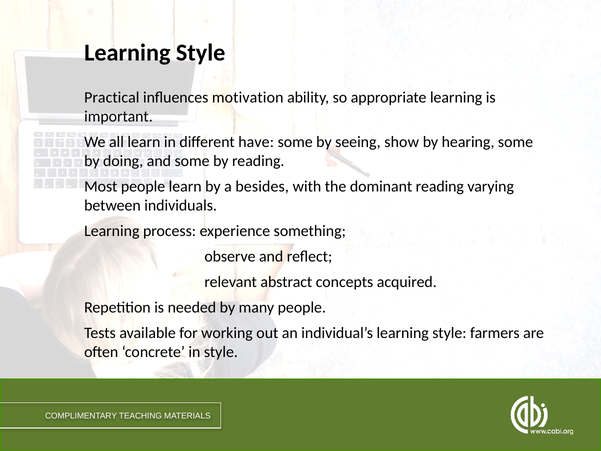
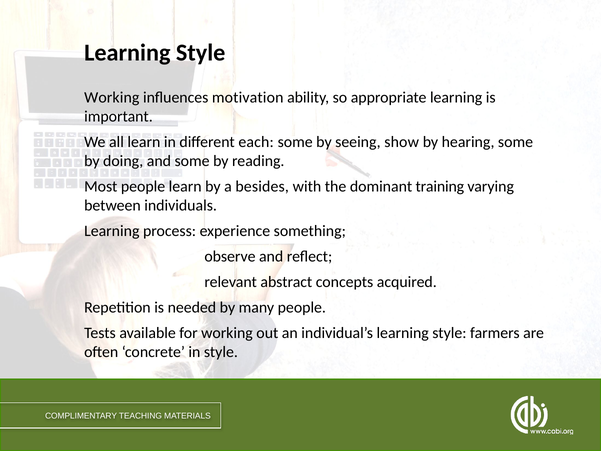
Practical at (112, 97): Practical -> Working
have: have -> each
dominant reading: reading -> training
